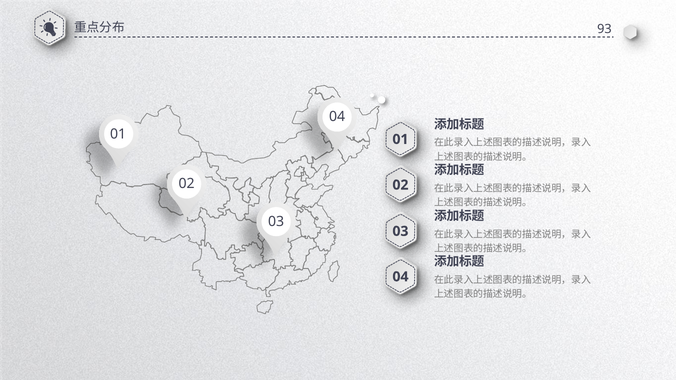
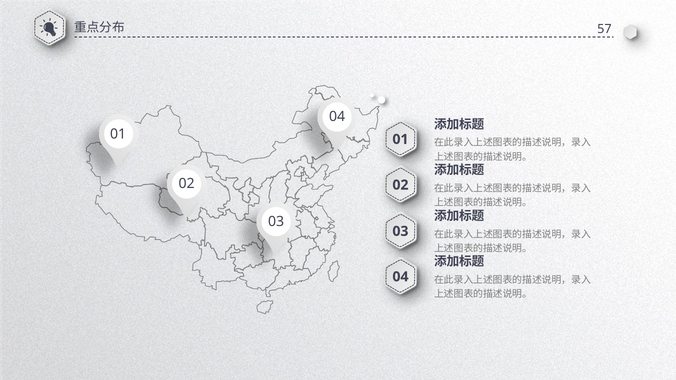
93: 93 -> 57
